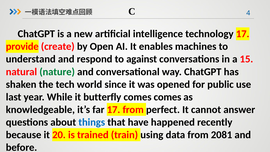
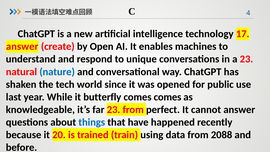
provide at (22, 46): provide -> answer
against: against -> unique
a 15: 15 -> 23
nature colour: green -> blue
far 17: 17 -> 23
2081: 2081 -> 2088
